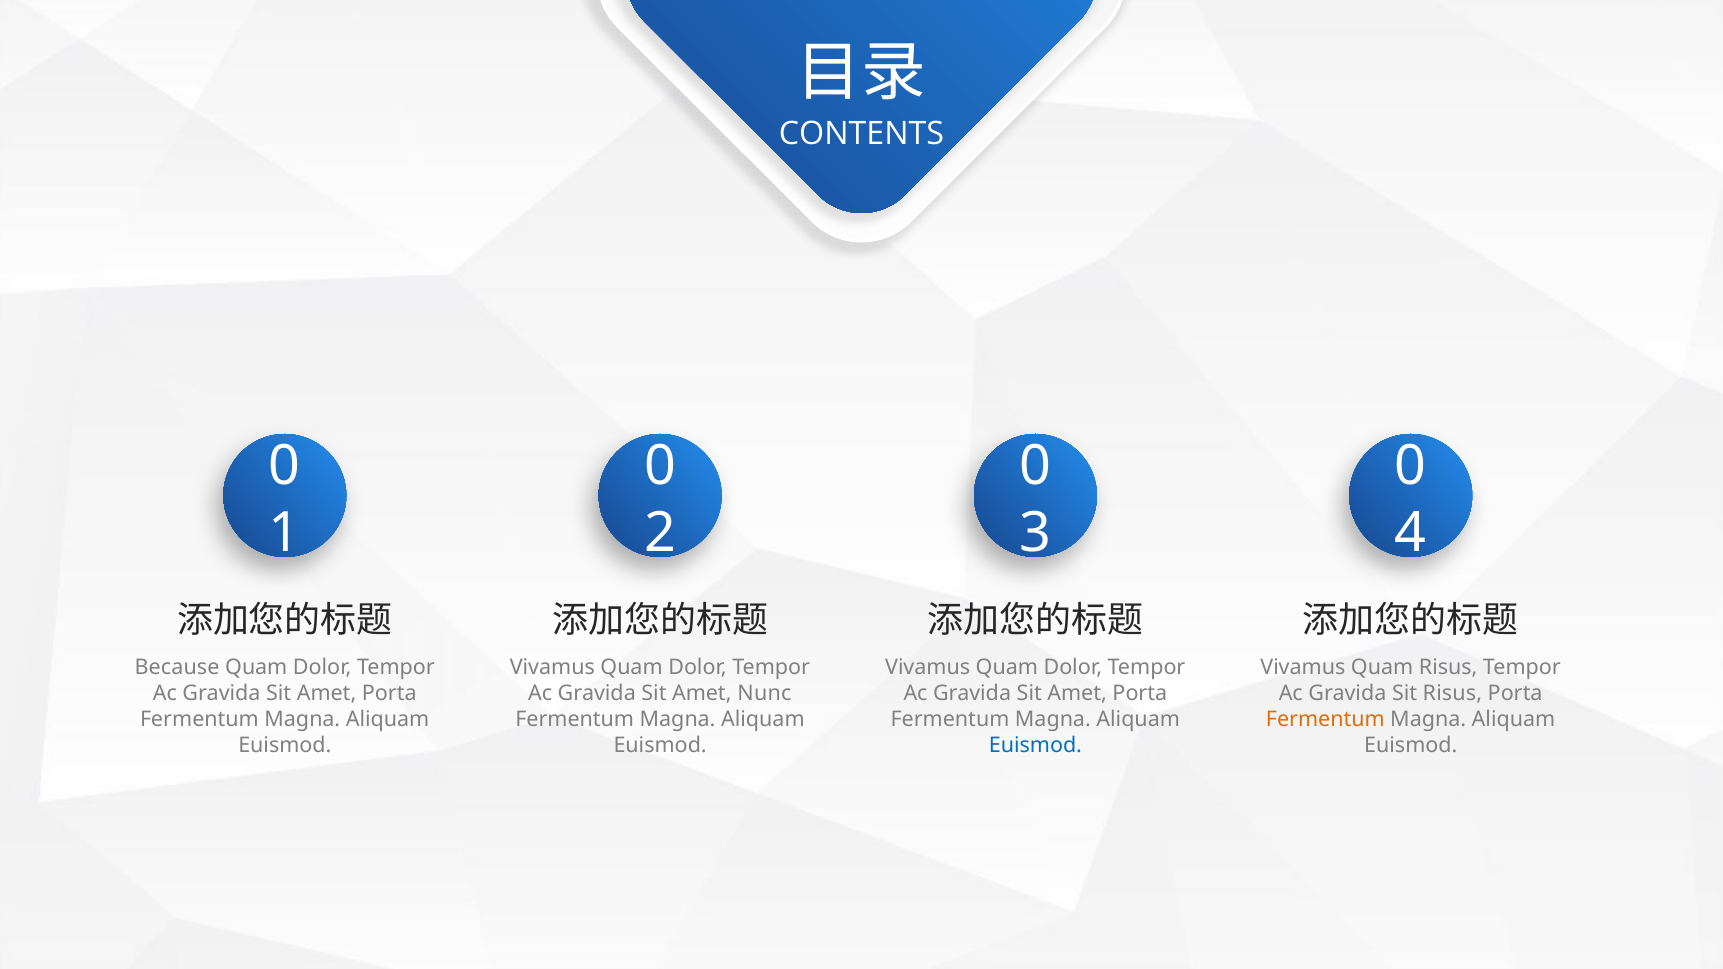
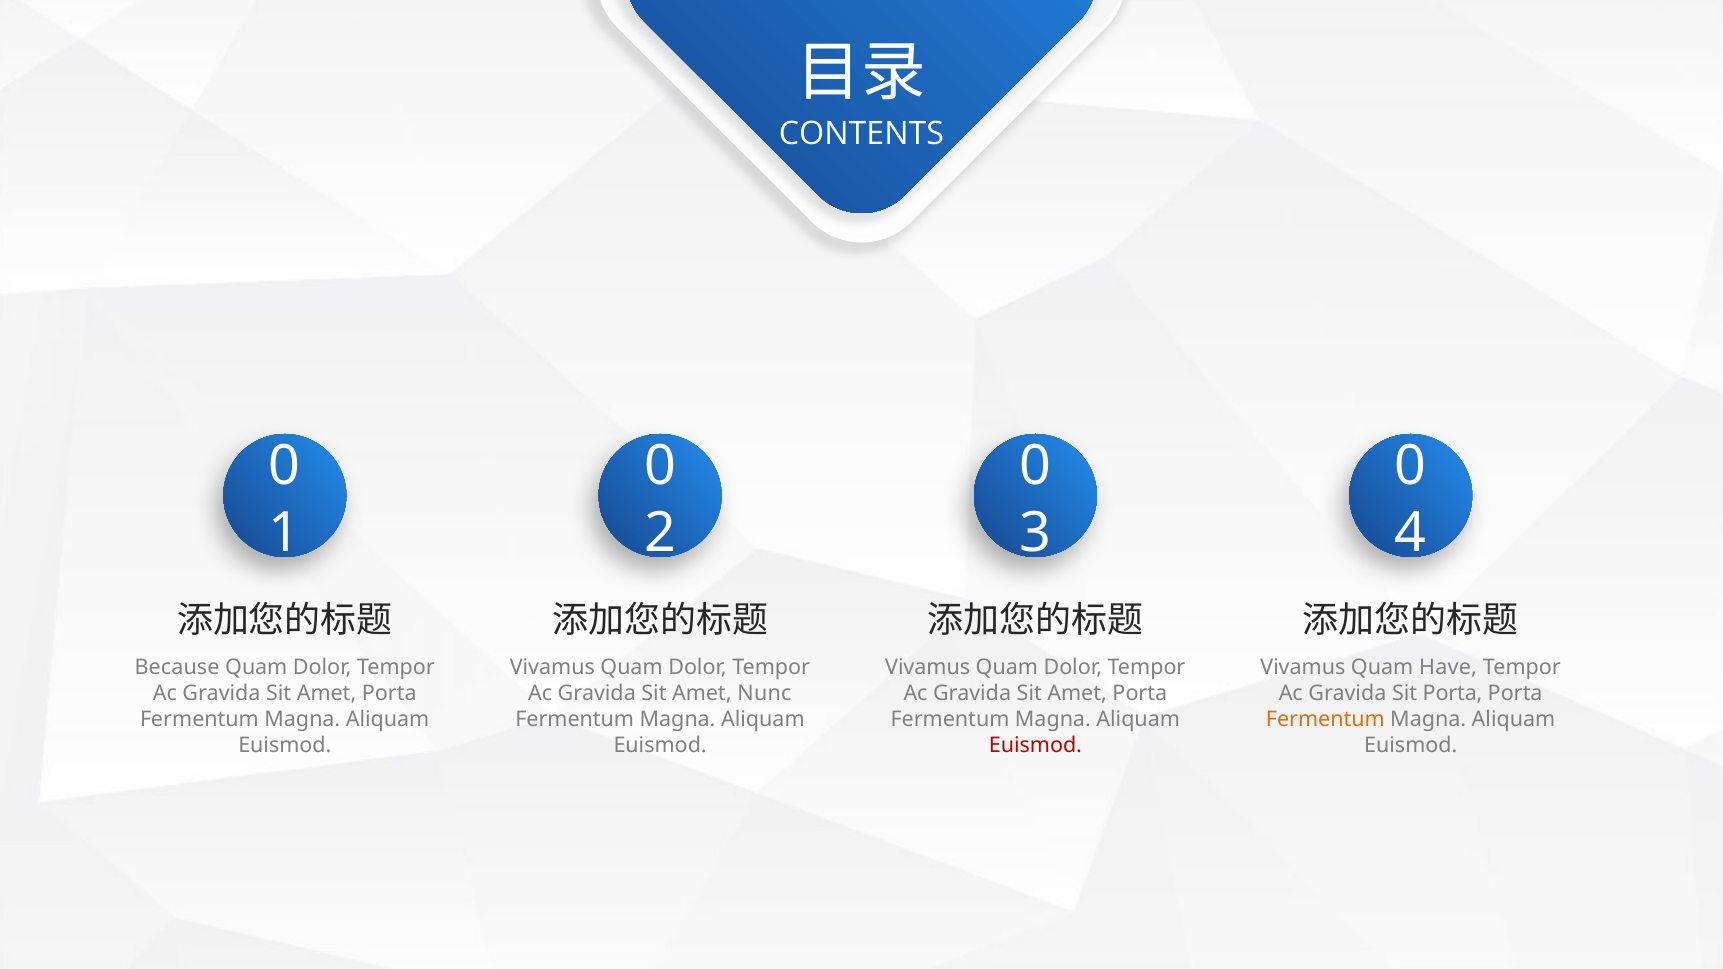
Quam Risus: Risus -> Have
Sit Risus: Risus -> Porta
Euismod at (1035, 746) colour: blue -> red
